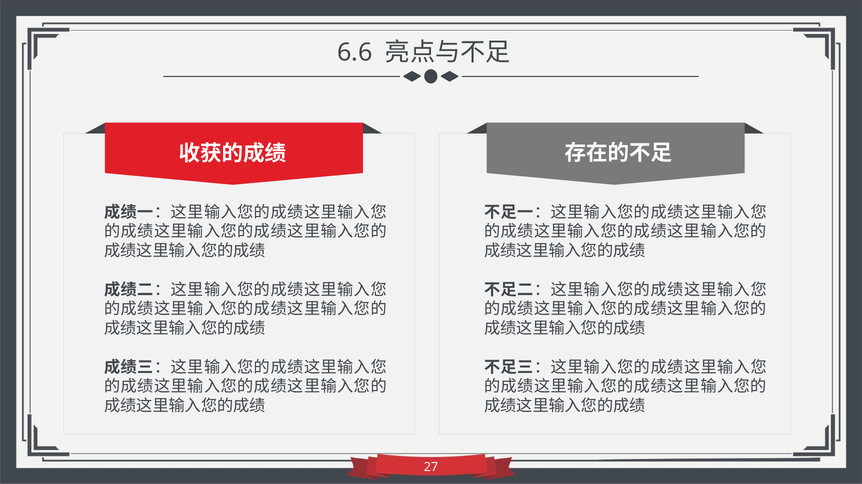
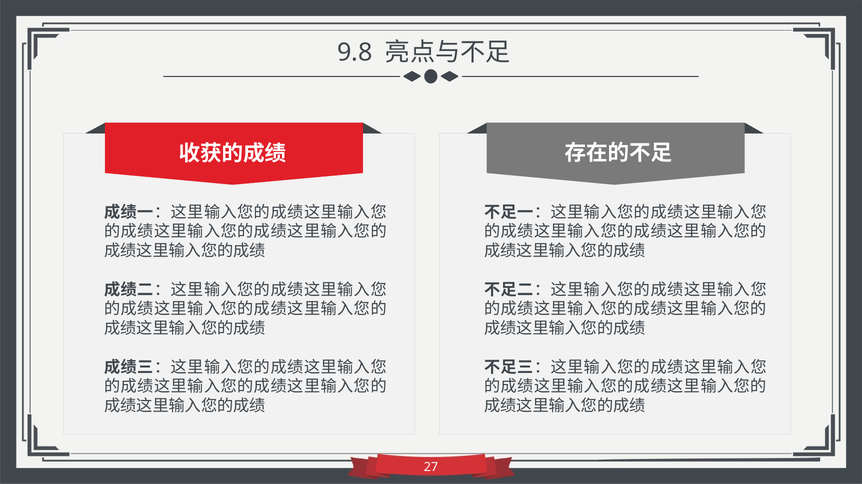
6.6: 6.6 -> 9.8
